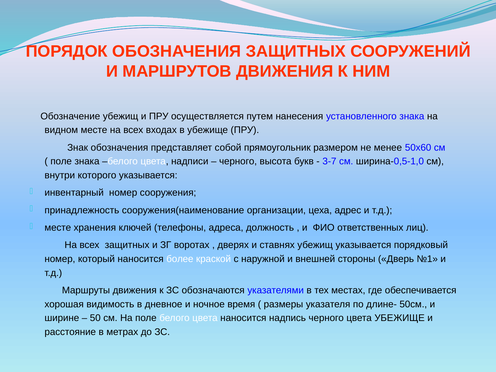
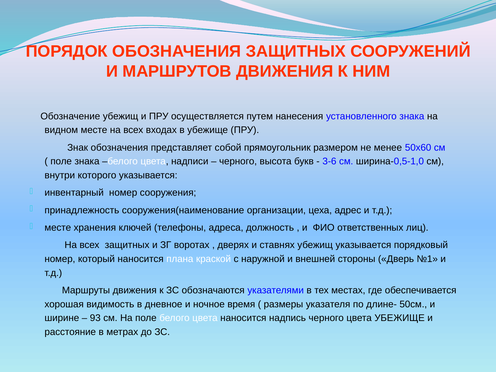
3-7: 3-7 -> 3-6
более: более -> плана
50: 50 -> 93
